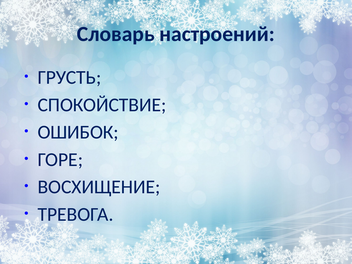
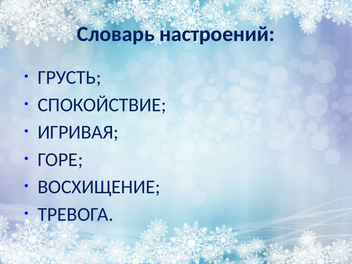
ОШИБОК: ОШИБОК -> ИГРИВАЯ
